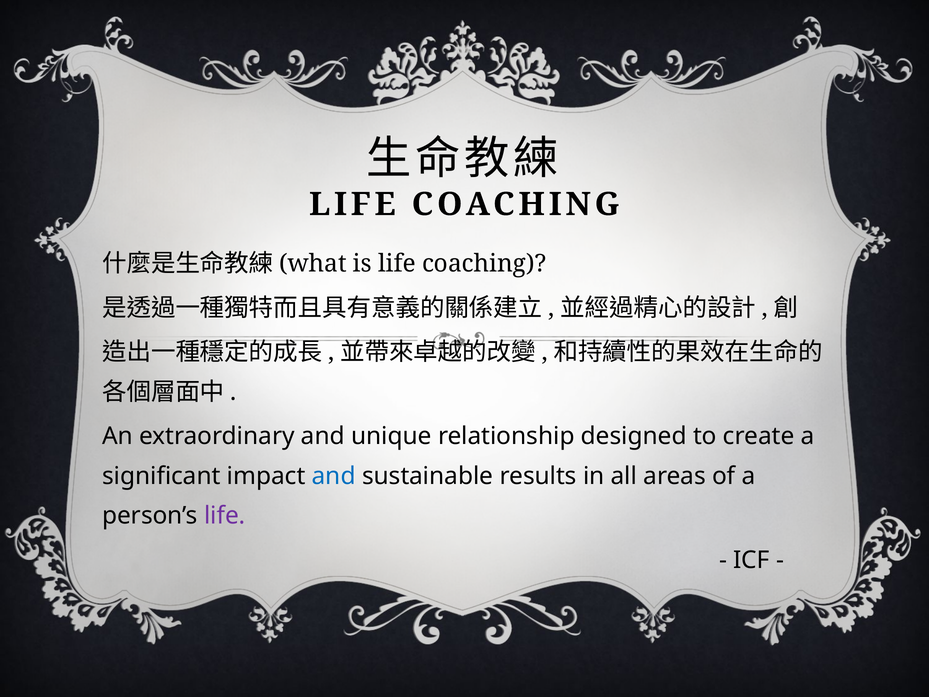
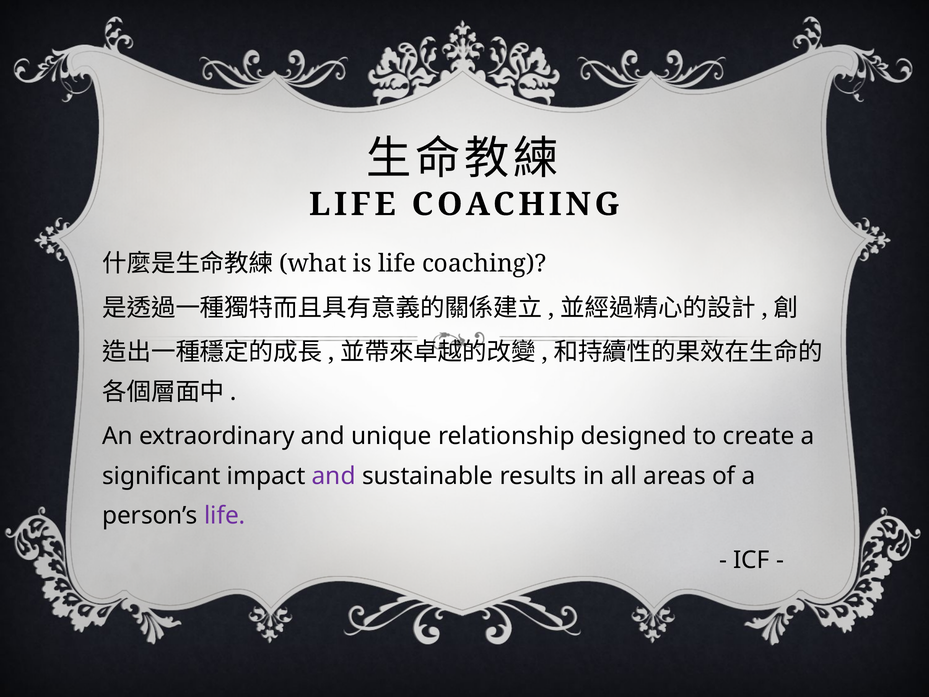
and at (334, 476) colour: blue -> purple
